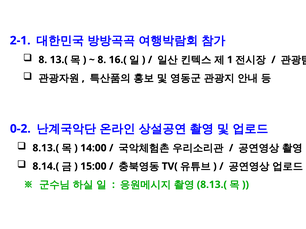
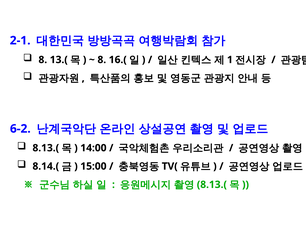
0-2: 0-2 -> 6-2
